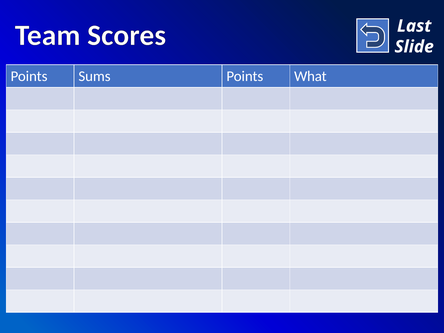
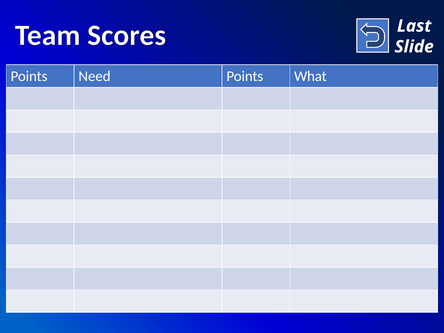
Sums: Sums -> Need
